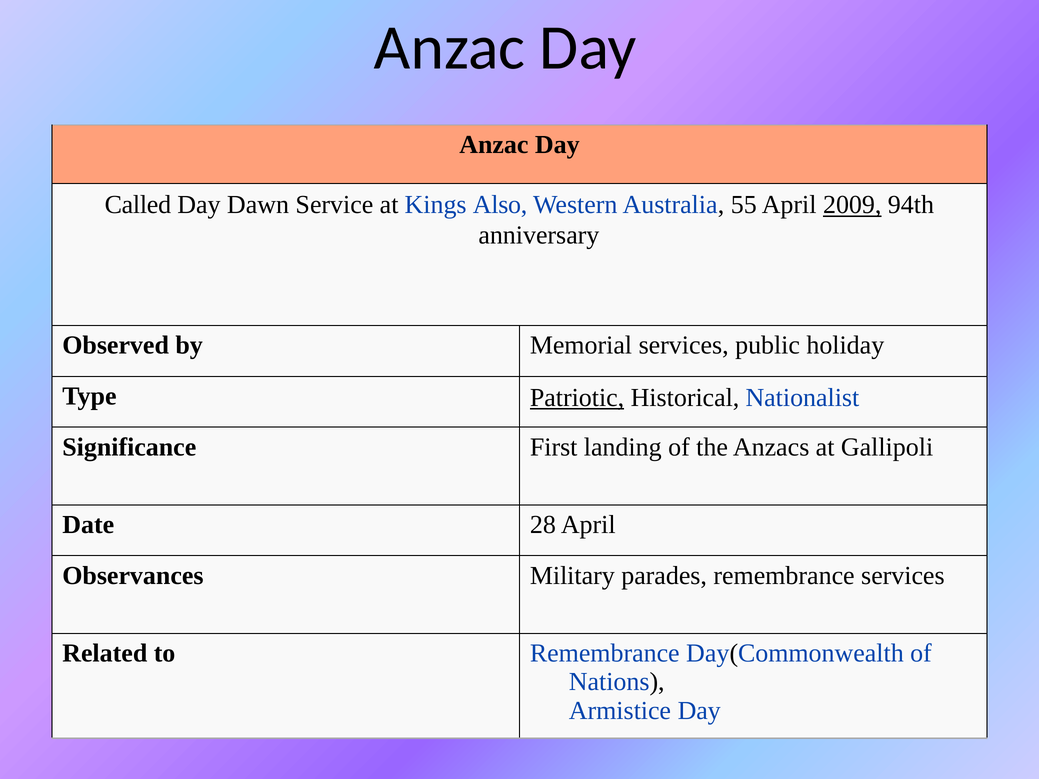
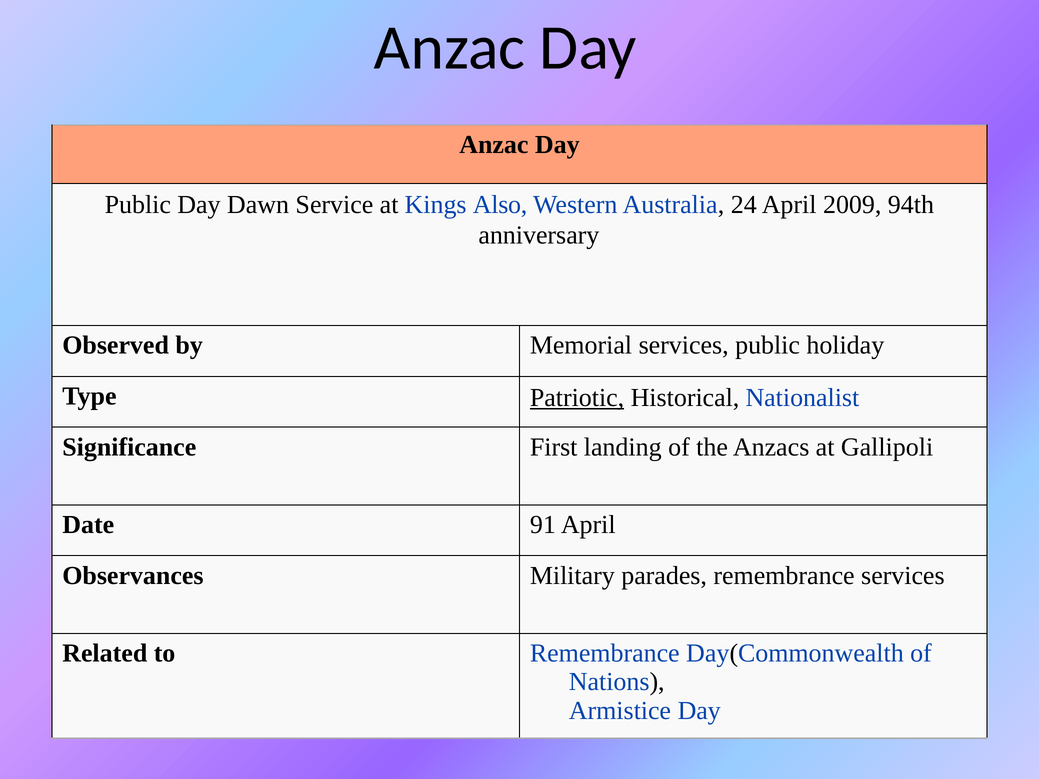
Called at (138, 205): Called -> Public
55: 55 -> 24
2009 underline: present -> none
28: 28 -> 91
